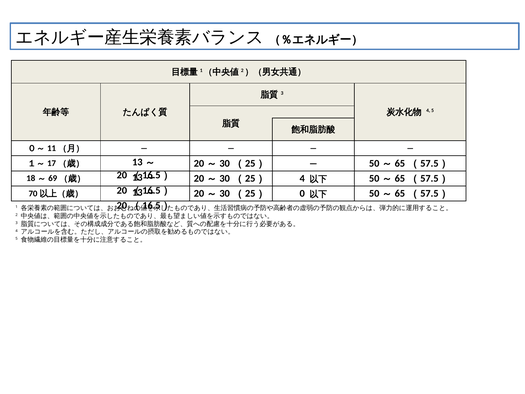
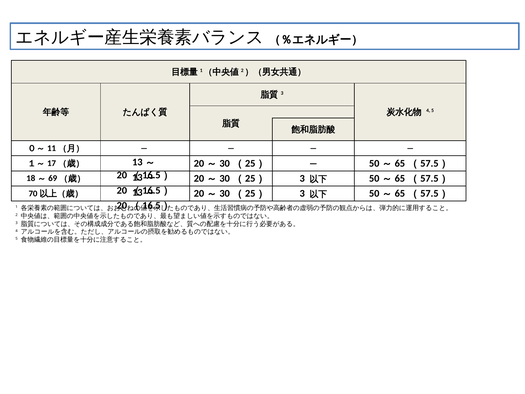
4 at (302, 178): 4 -> 3
0 at (302, 194): 0 -> 3
